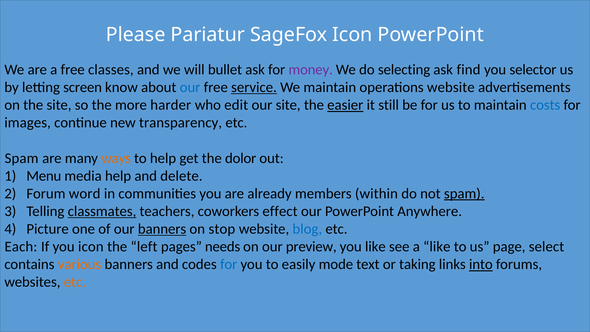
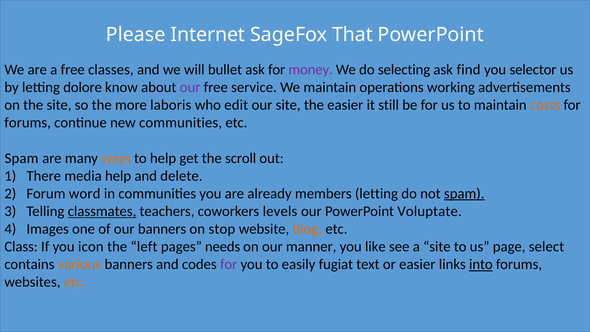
Pariatur: Pariatur -> Internet
SageFox Icon: Icon -> That
screen: screen -> dolore
our at (190, 87) colour: blue -> purple
service underline: present -> none
operations website: website -> working
harder: harder -> laboris
easier at (345, 105) underline: present -> none
costs colour: blue -> orange
images at (28, 123): images -> forums
new transparency: transparency -> communities
dolor: dolor -> scroll
Menu: Menu -> There
members within: within -> letting
effect: effect -> levels
Anywhere: Anywhere -> Voluptate
Picture: Picture -> Images
banners at (162, 229) underline: present -> none
blog colour: blue -> orange
Each: Each -> Class
preview: preview -> manner
a like: like -> site
for at (229, 264) colour: blue -> purple
mode: mode -> fugiat
or taking: taking -> easier
